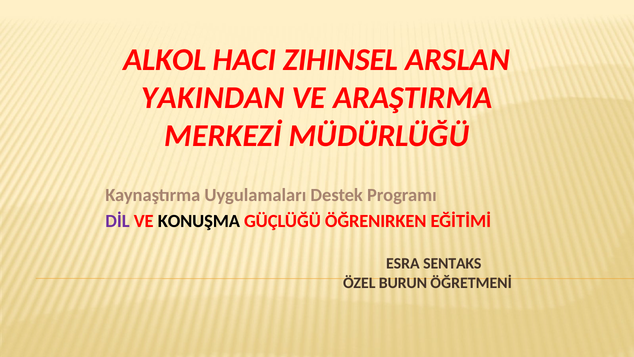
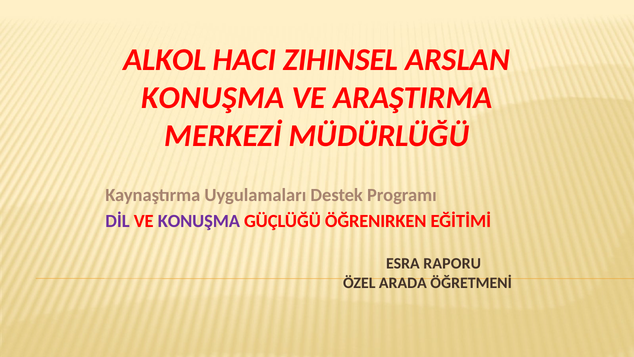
YAKINDAN at (213, 98): YAKINDAN -> KONUŞMA
KONUŞMA at (199, 221) colour: black -> purple
SENTAKS: SENTAKS -> RAPORU
BURUN: BURUN -> ARADA
